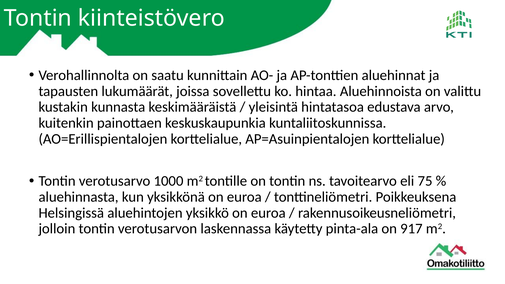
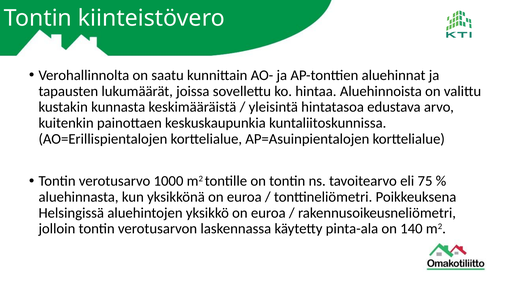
917: 917 -> 140
